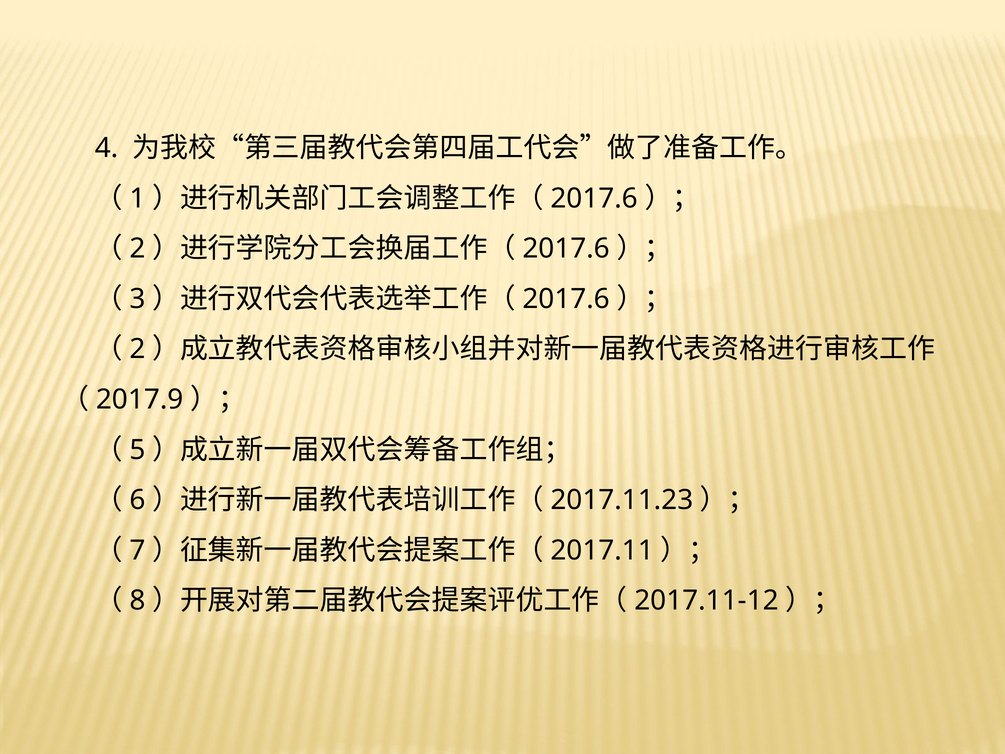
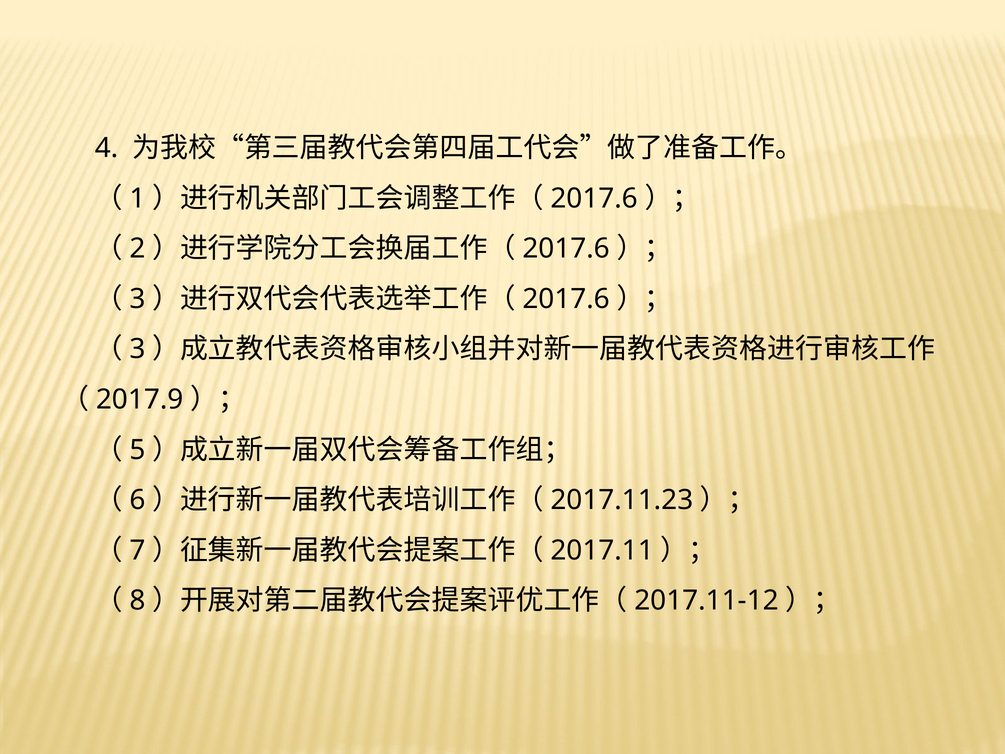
2 at (137, 349): 2 -> 3
